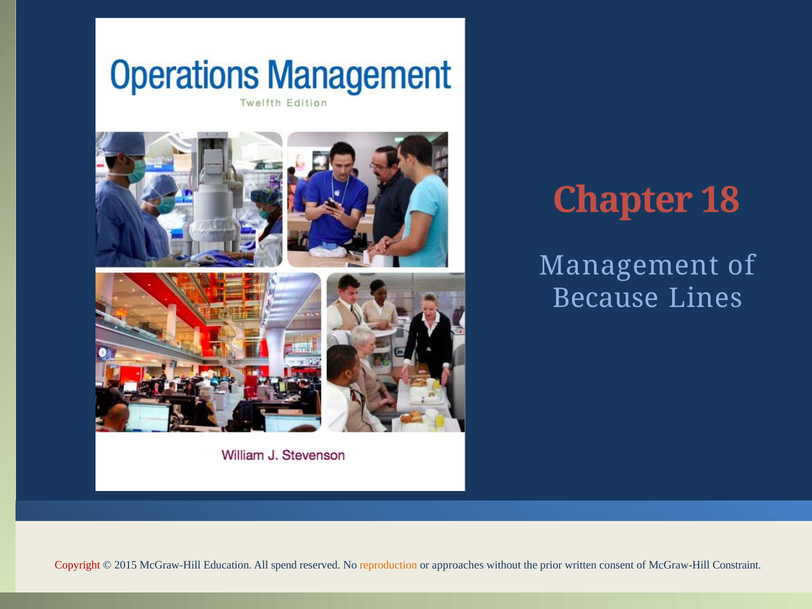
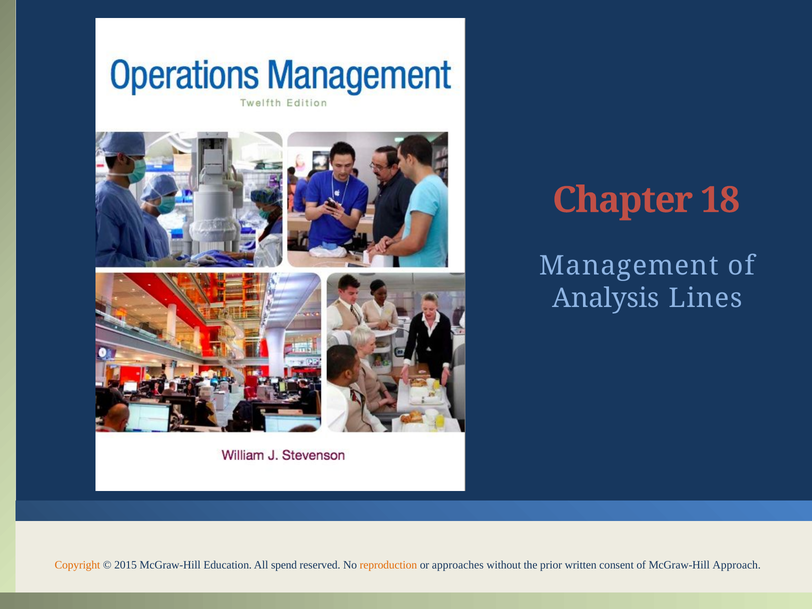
Because: Because -> Analysis
Copyright colour: red -> orange
Constraint: Constraint -> Approach
